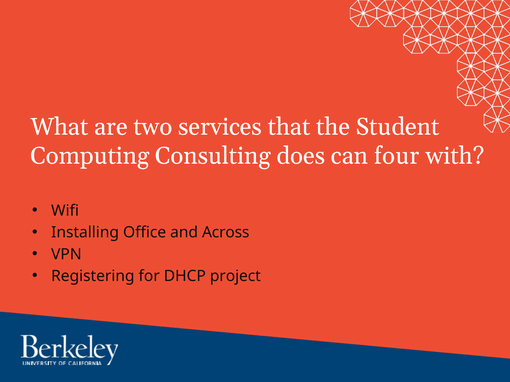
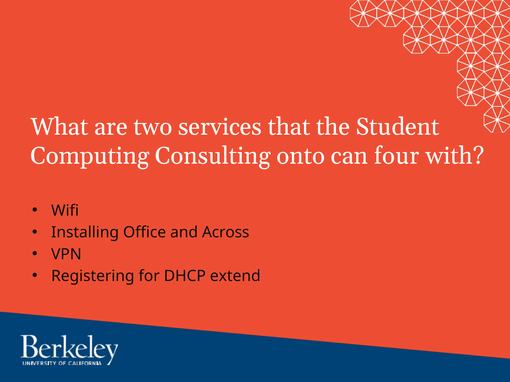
does: does -> onto
project: project -> extend
